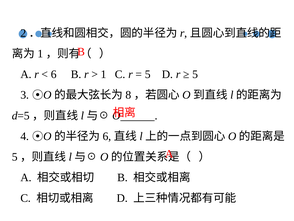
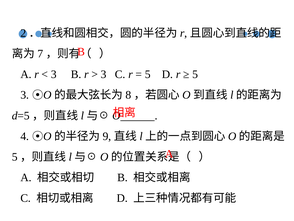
1 at (40, 54): 1 -> 7
6 at (54, 74): 6 -> 3
1 at (104, 74): 1 -> 3
6 at (107, 136): 6 -> 9
